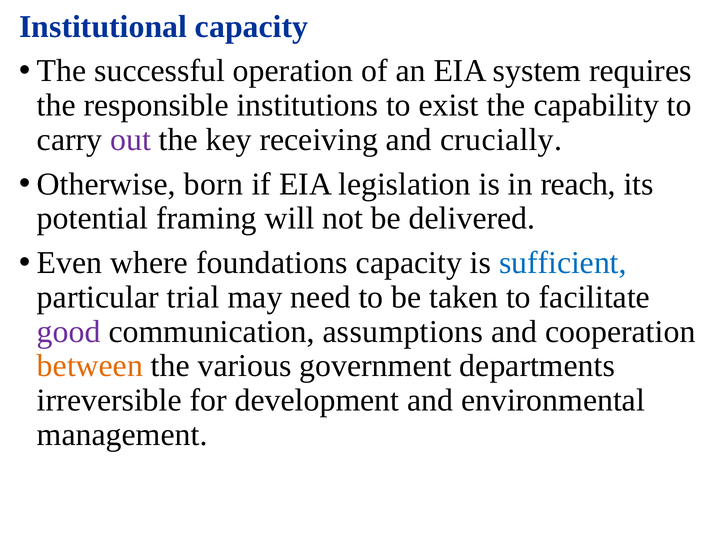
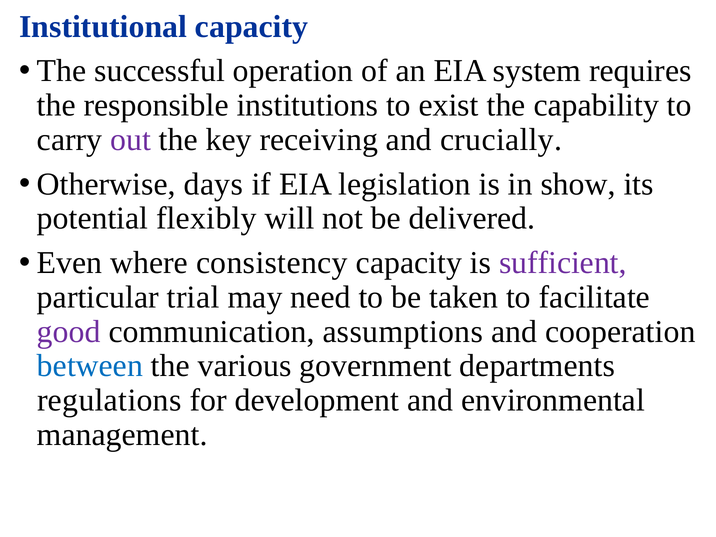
born: born -> days
reach: reach -> show
framing: framing -> flexibly
foundations: foundations -> consistency
sufficient colour: blue -> purple
between colour: orange -> blue
irreversible: irreversible -> regulations
